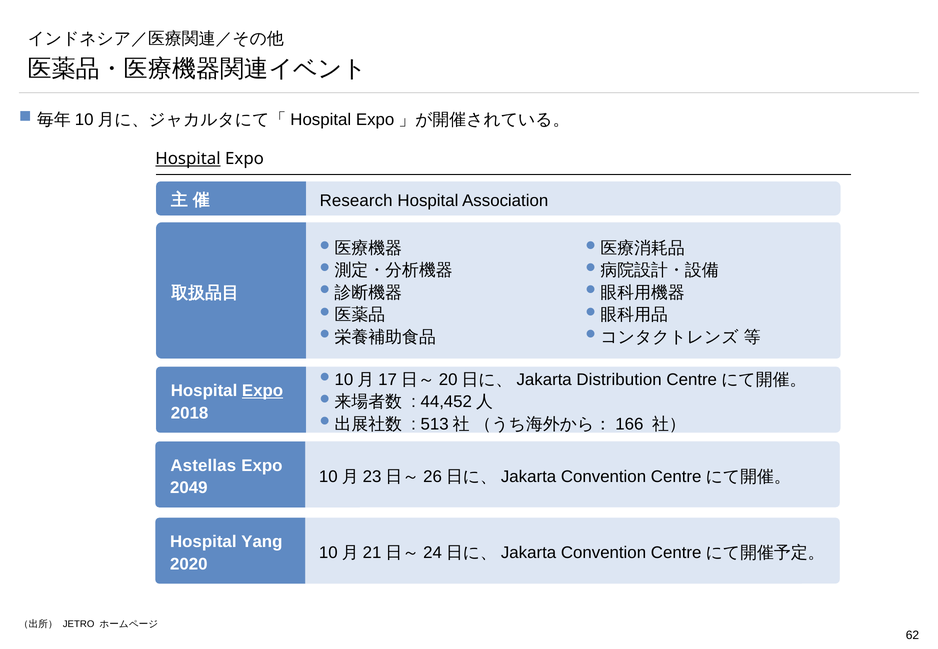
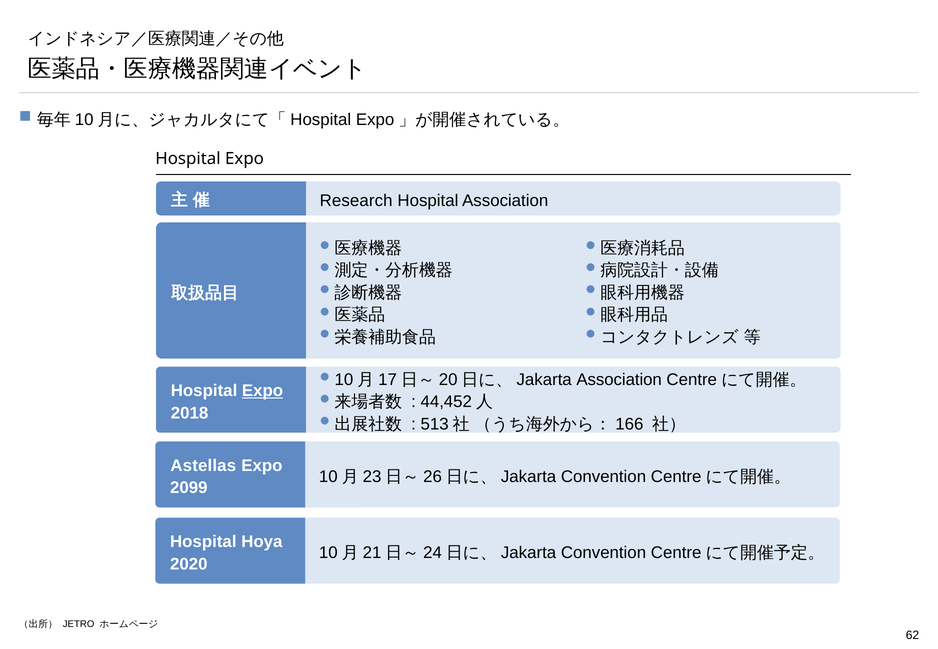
Hospital at (188, 159) underline: present -> none
Distribution at (619, 380): Distribution -> Association
2049: 2049 -> 2099
Yang: Yang -> Hoya
